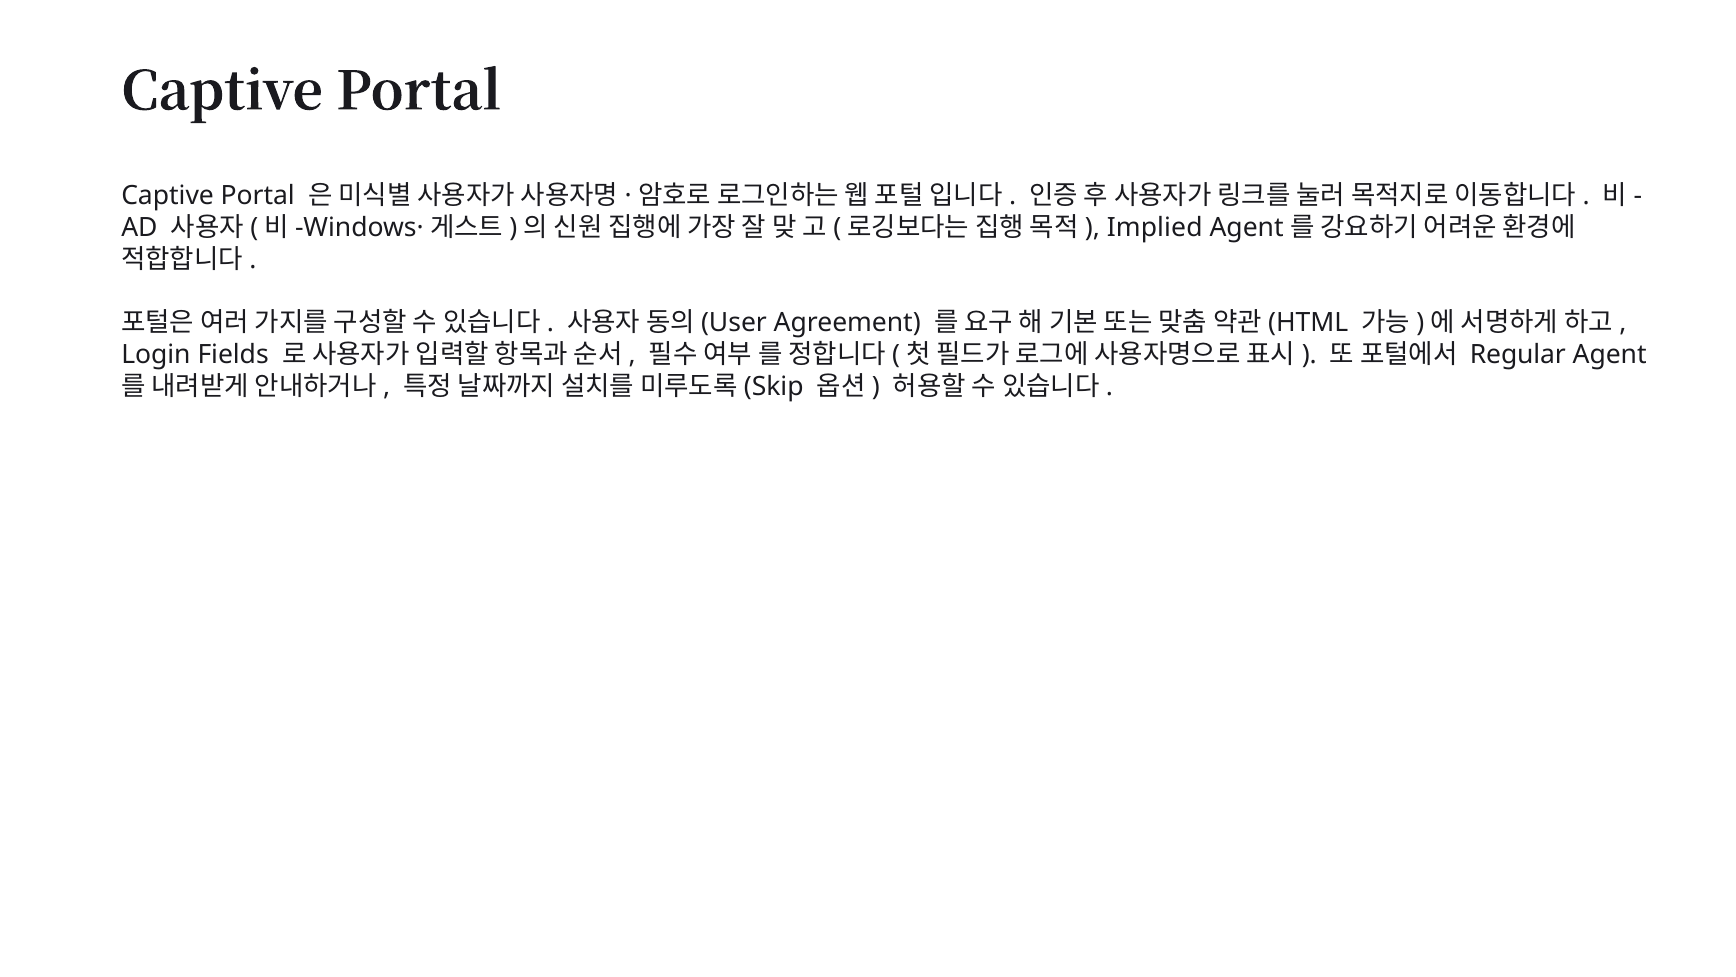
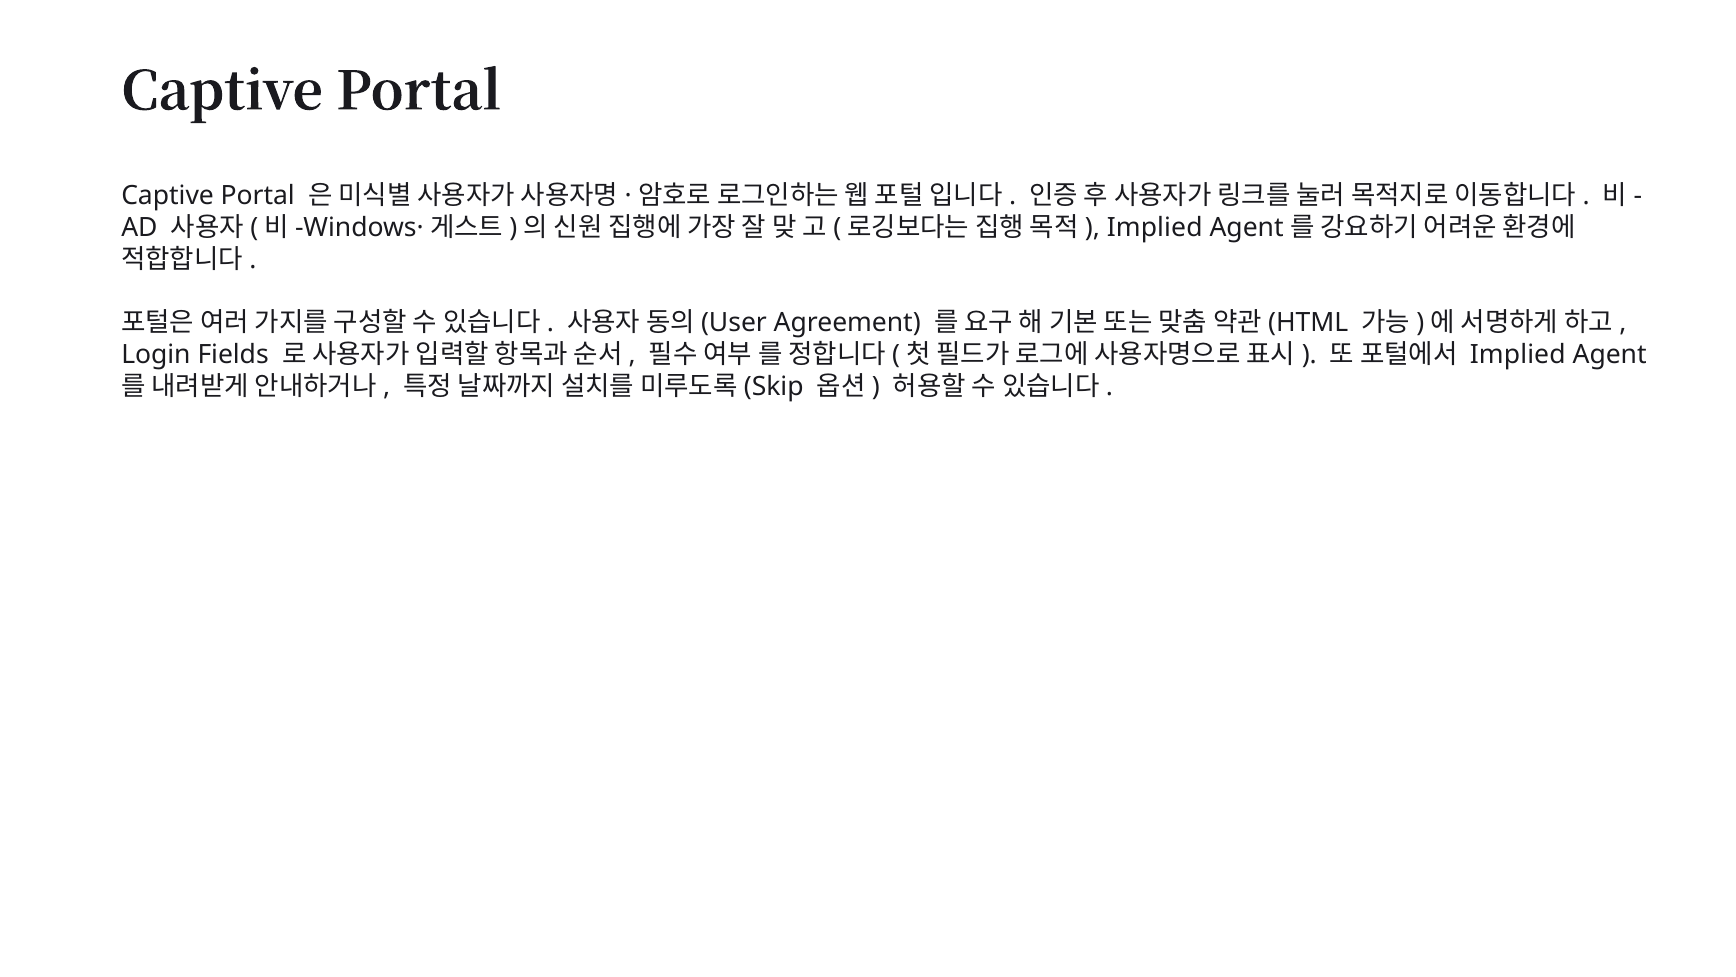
Regular at (1518, 355): Regular -> Implied
